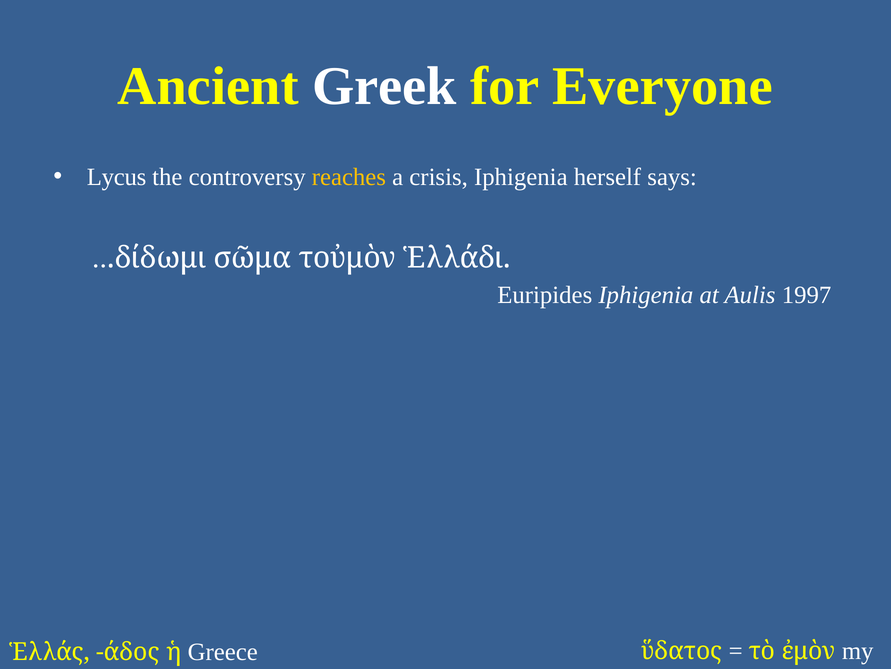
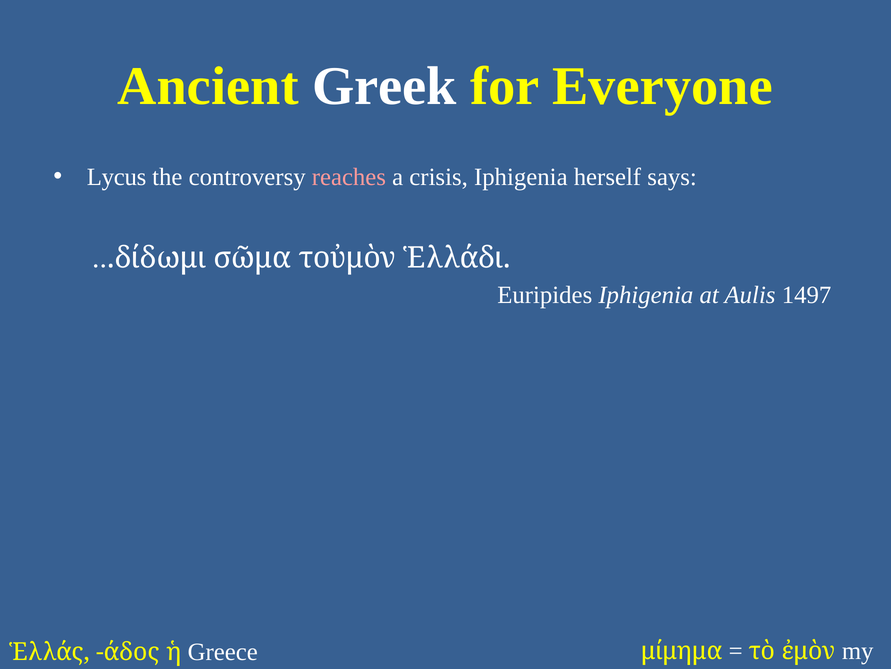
reaches colour: yellow -> pink
1997: 1997 -> 1497
ὕδατος: ὕδατος -> μίμημα
